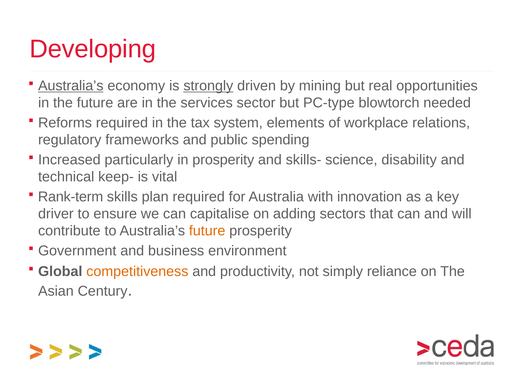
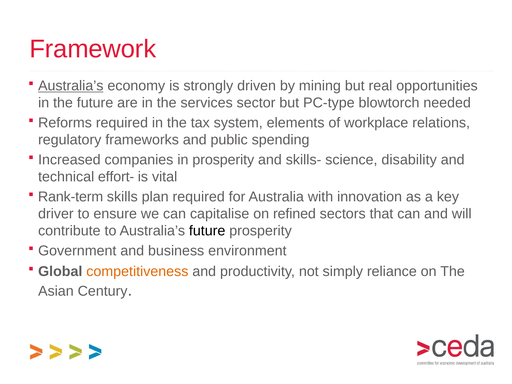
Developing: Developing -> Framework
strongly underline: present -> none
particularly: particularly -> companies
keep-: keep- -> effort-
adding: adding -> refined
future at (207, 231) colour: orange -> black
